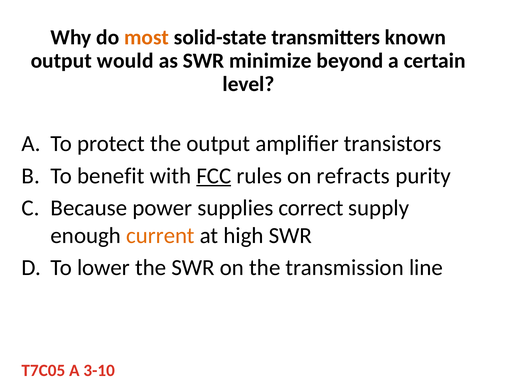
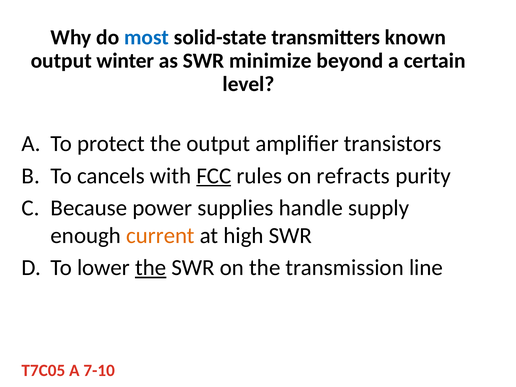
most colour: orange -> blue
would: would -> winter
benefit: benefit -> cancels
correct: correct -> handle
the at (151, 268) underline: none -> present
3-10: 3-10 -> 7-10
